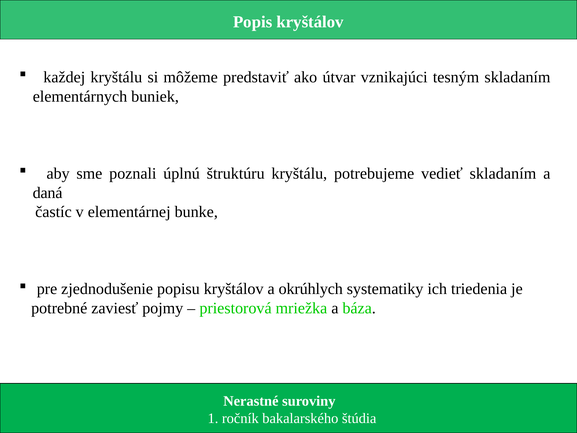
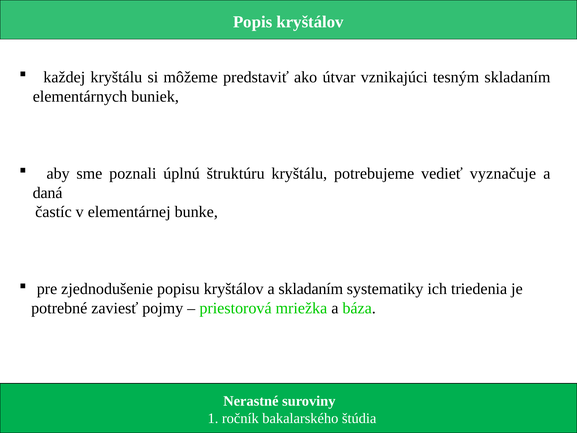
vedieť skladaním: skladaním -> vyznačuje
a okrúhlych: okrúhlych -> skladaním
